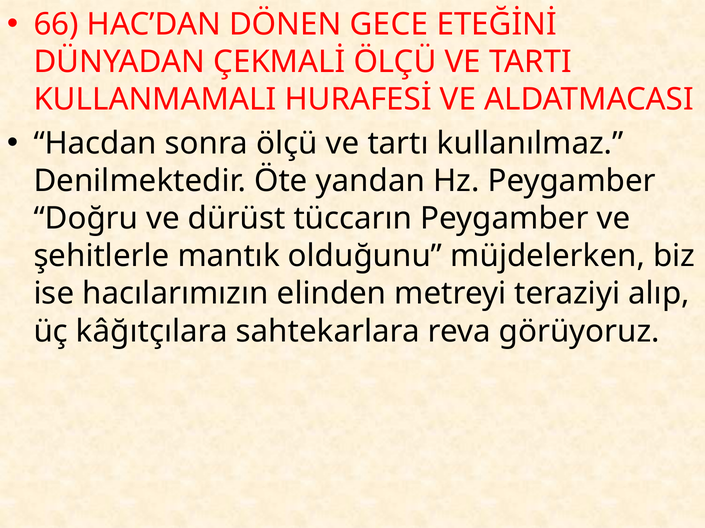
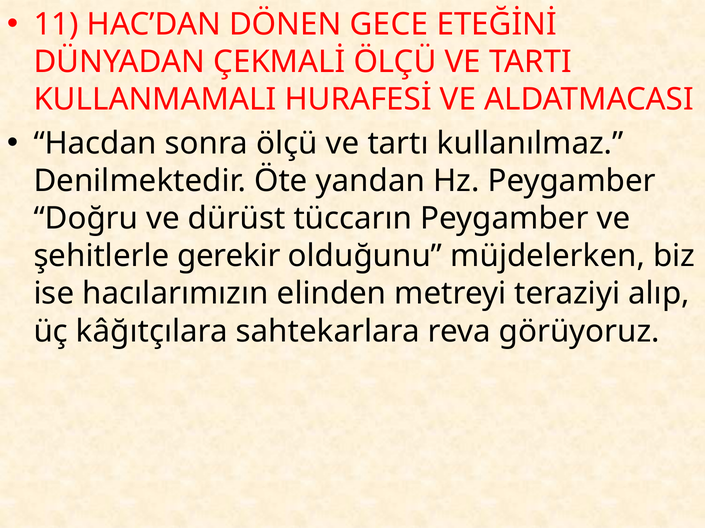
66: 66 -> 11
mantık: mantık -> gerekir
